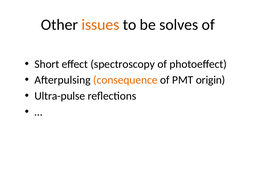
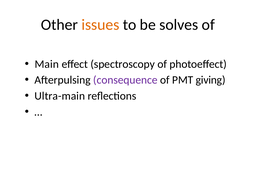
Short: Short -> Main
consequence colour: orange -> purple
origin: origin -> giving
Ultra-pulse: Ultra-pulse -> Ultra-main
